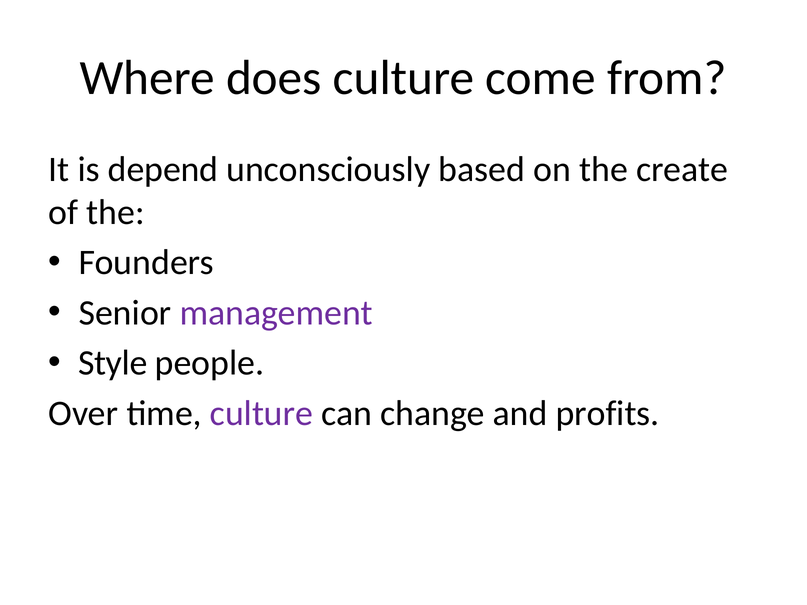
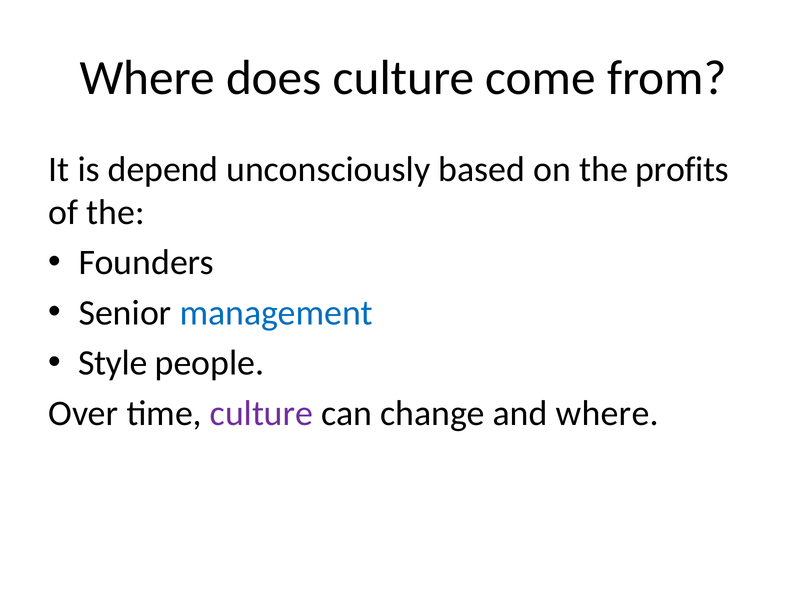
create: create -> profits
management colour: purple -> blue
and profits: profits -> where
